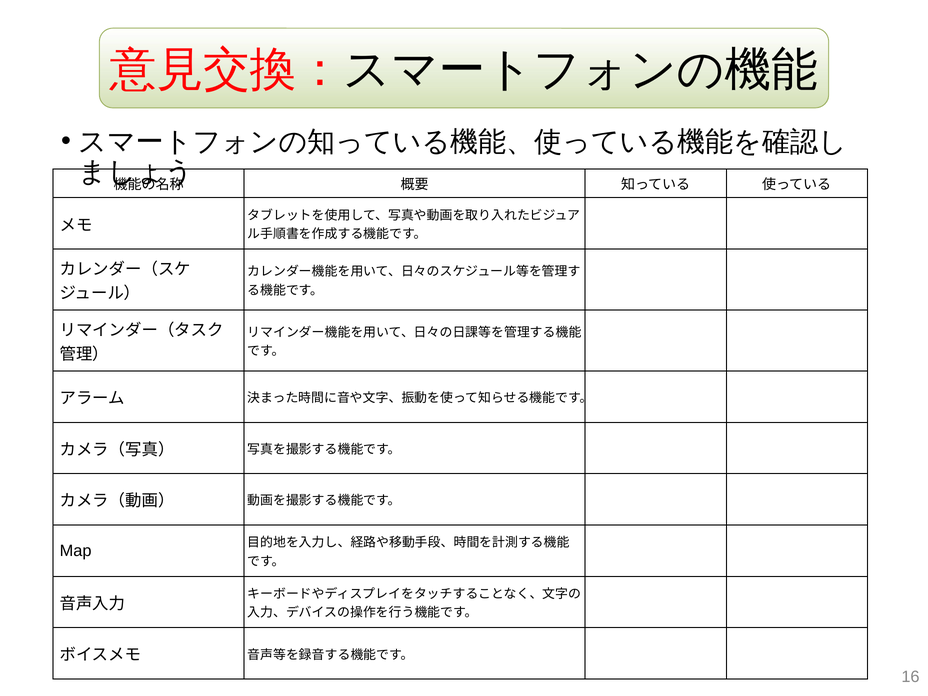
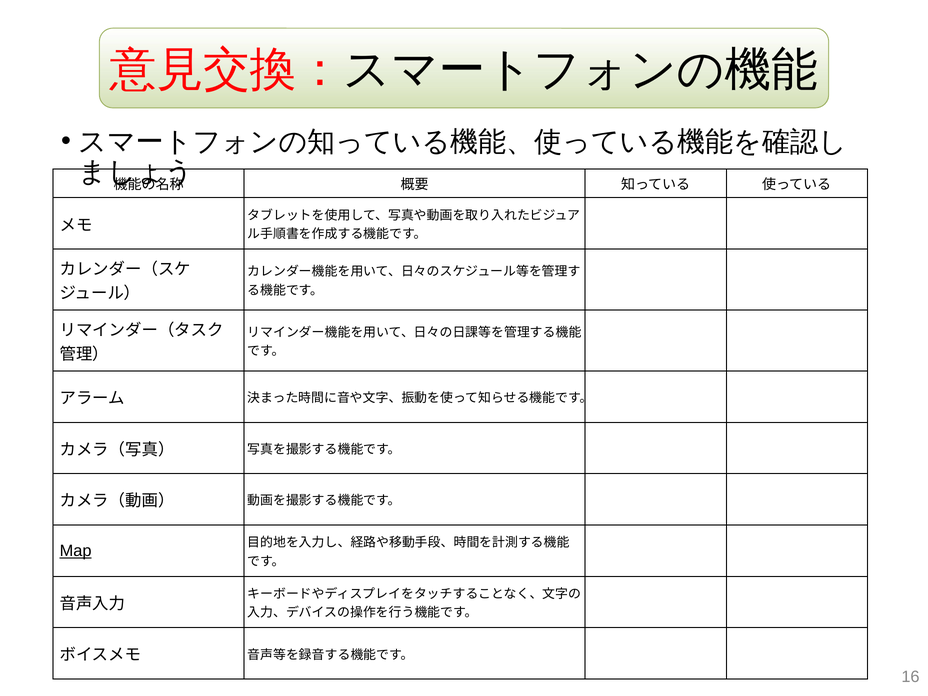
Map underline: none -> present
